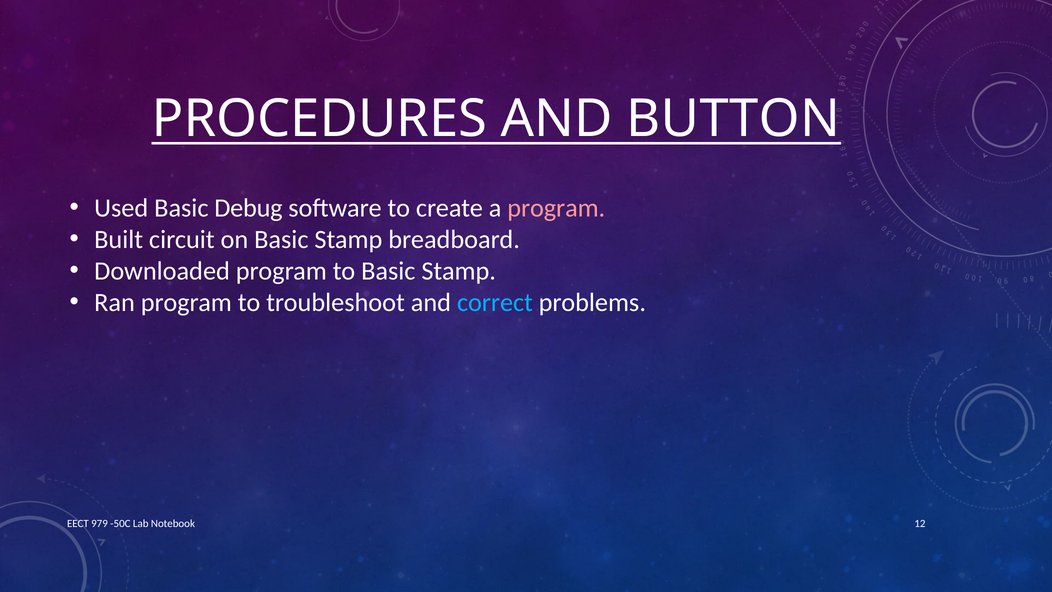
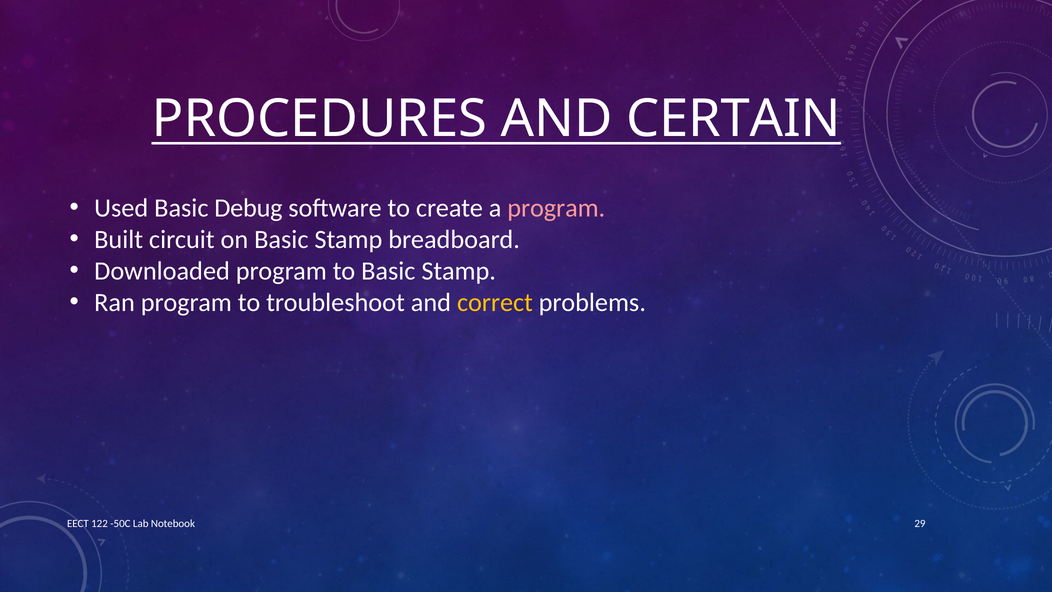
BUTTON: BUTTON -> CERTAIN
correct colour: light blue -> yellow
979: 979 -> 122
12: 12 -> 29
